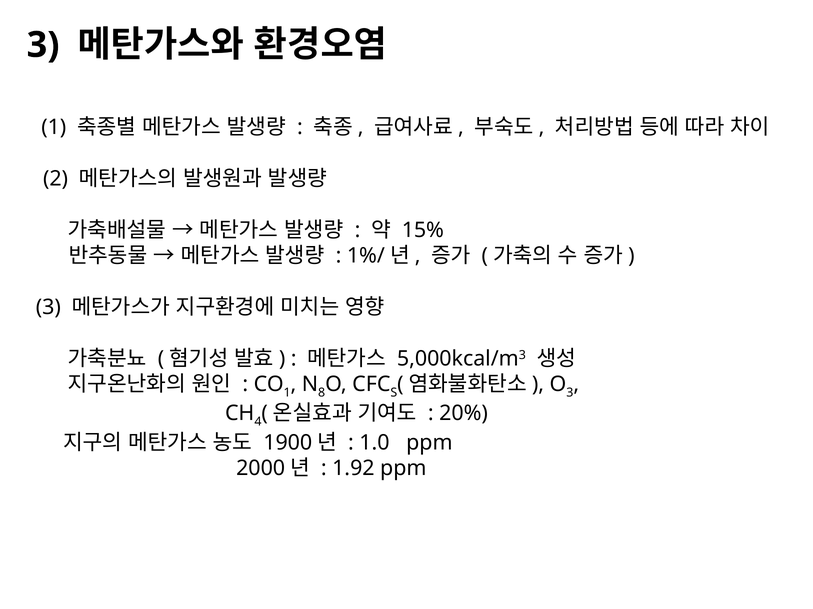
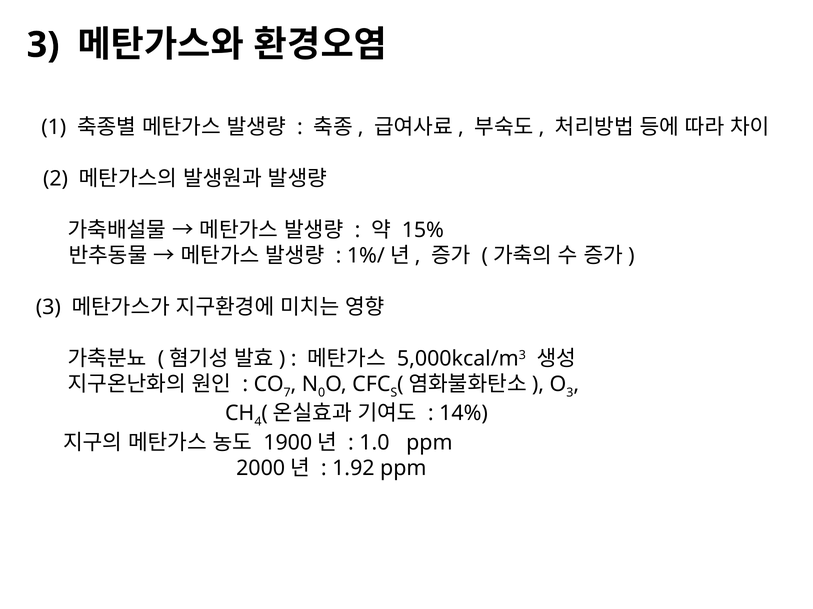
1 at (287, 393): 1 -> 7
8: 8 -> 0
20%: 20% -> 14%
